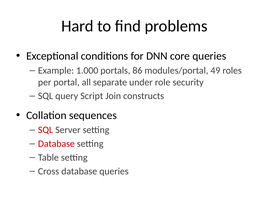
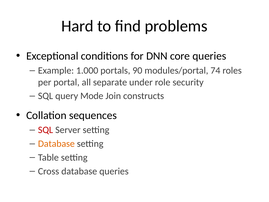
86: 86 -> 90
49: 49 -> 74
Script: Script -> Mode
Database at (56, 144) colour: red -> orange
